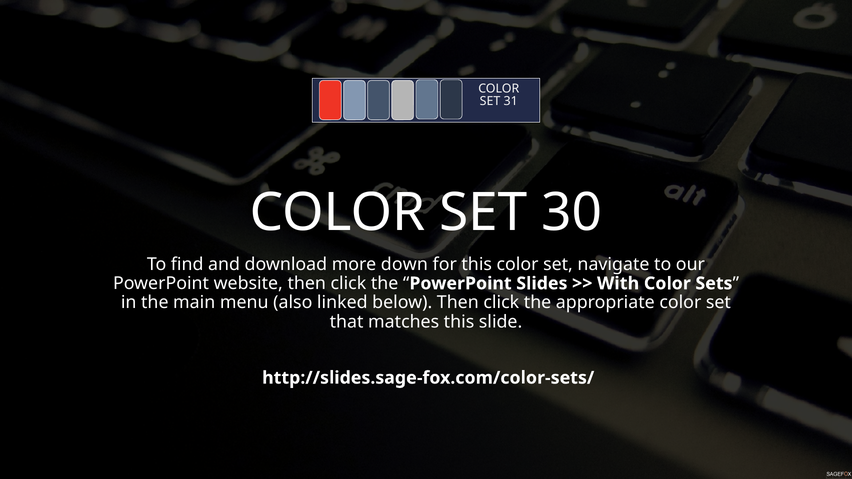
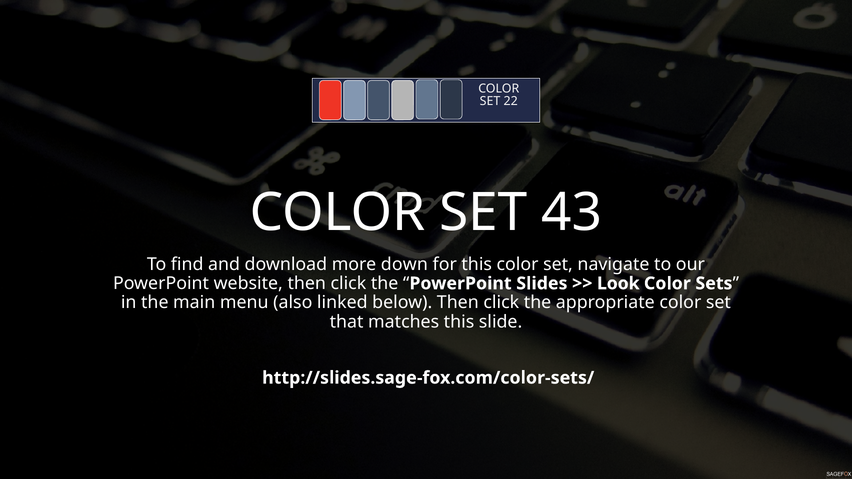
31: 31 -> 22
30: 30 -> 43
With: With -> Look
